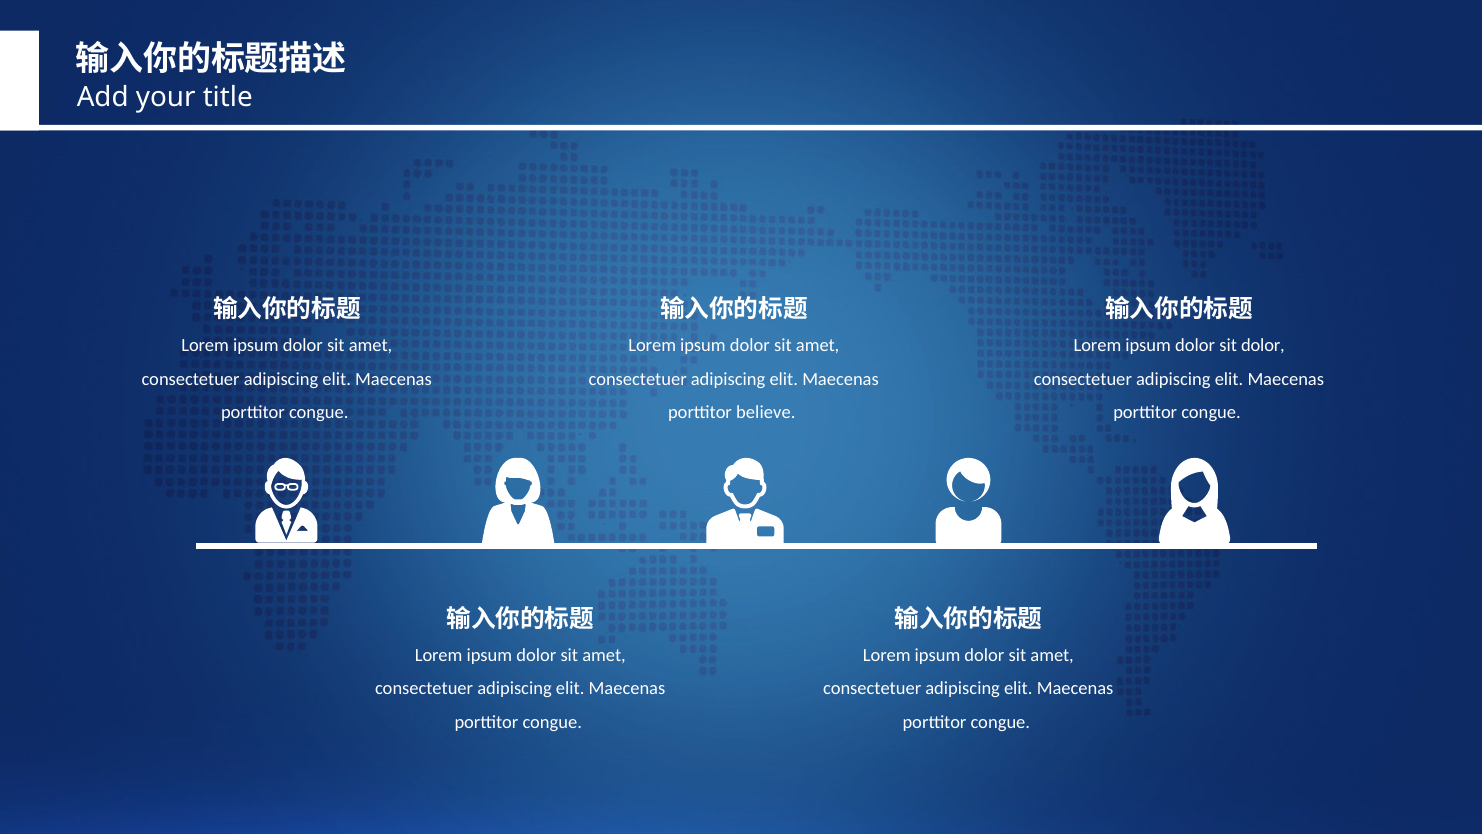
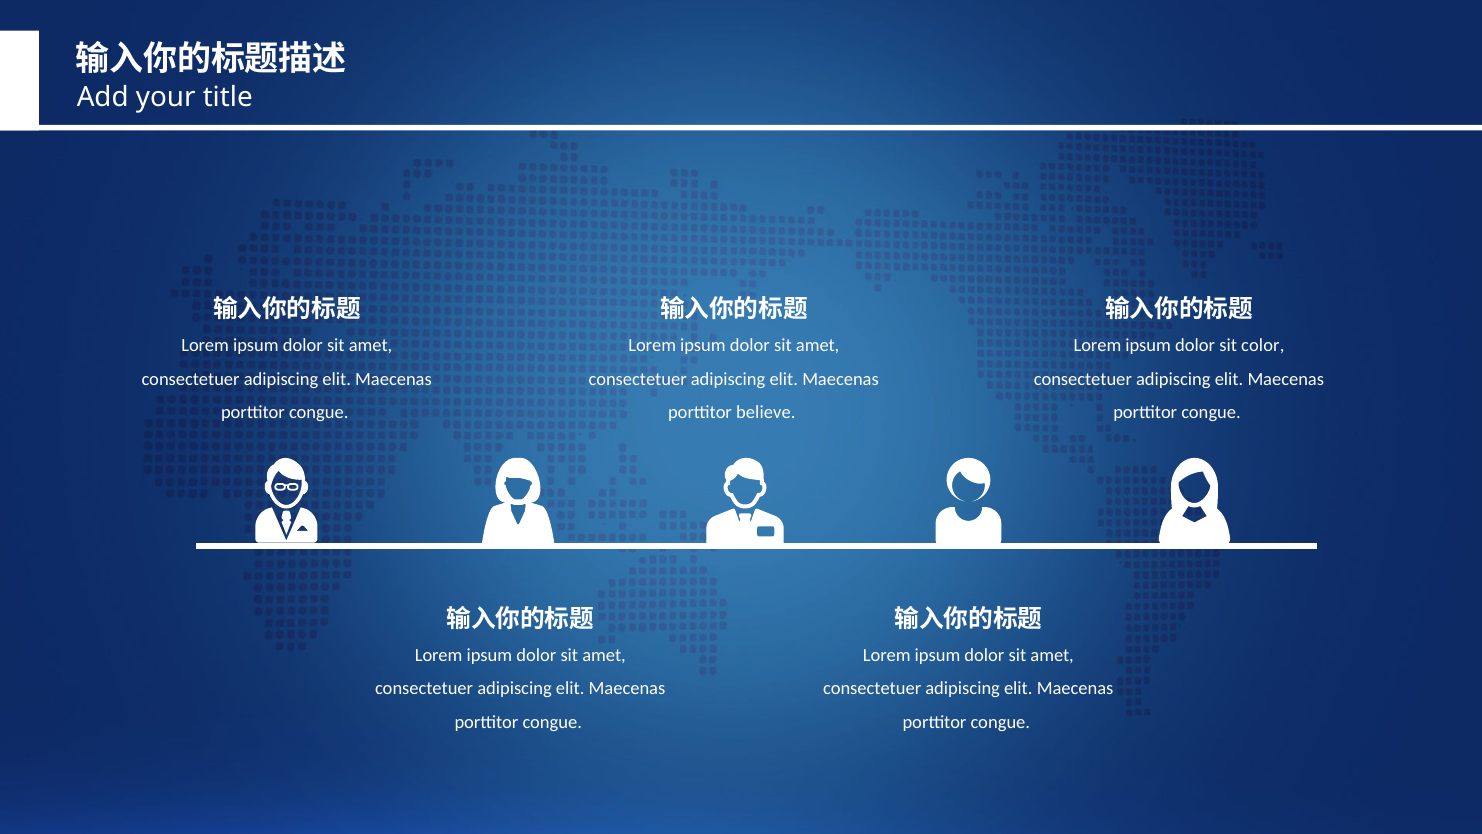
sit dolor: dolor -> color
